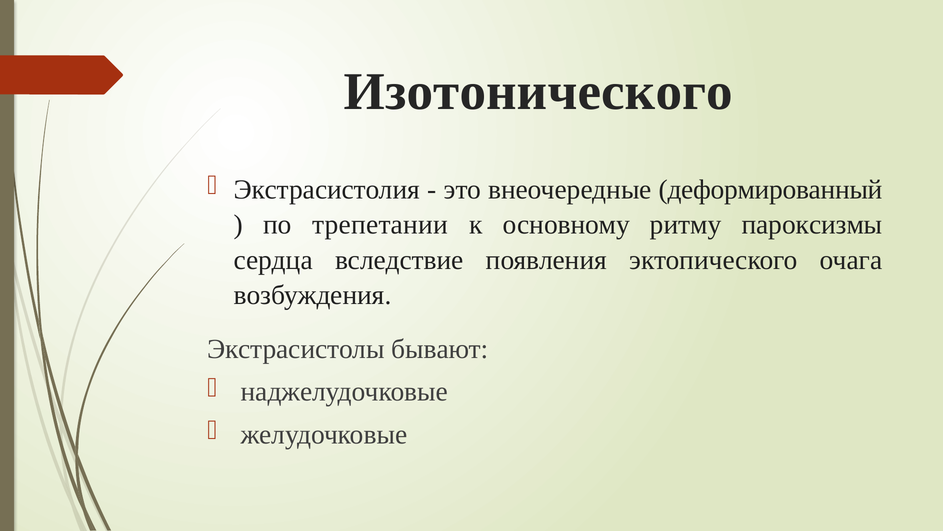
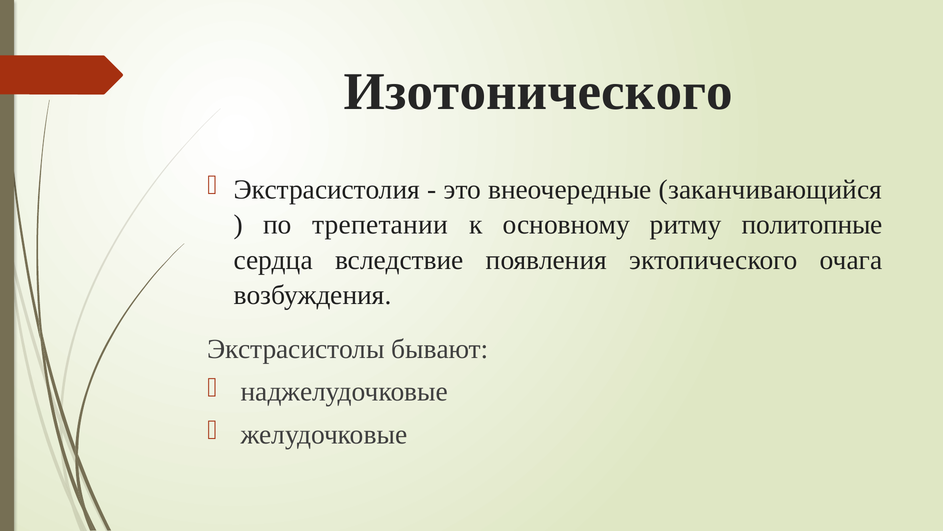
деформированный: деформированный -> заканчивающийся
пароксизмы: пароксизмы -> политопные
